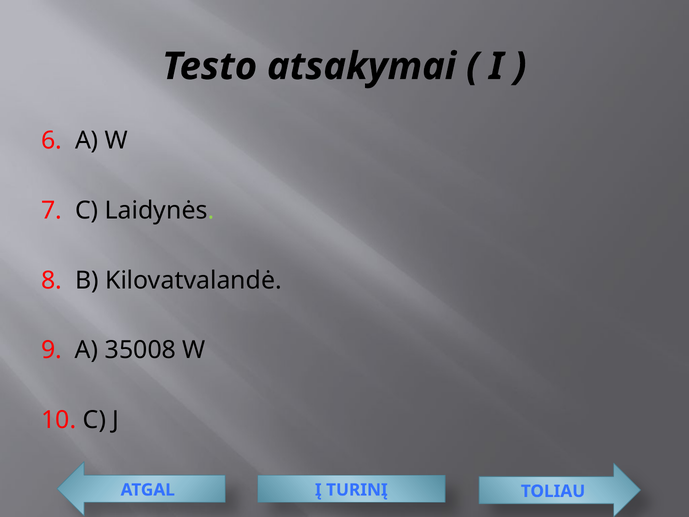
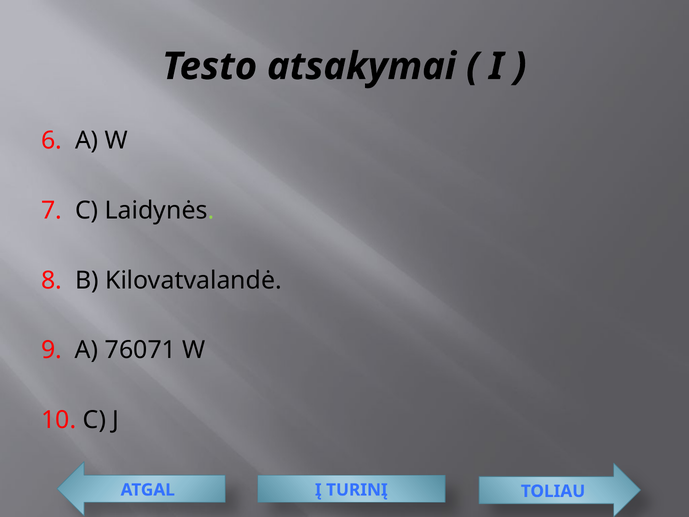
35008: 35008 -> 76071
